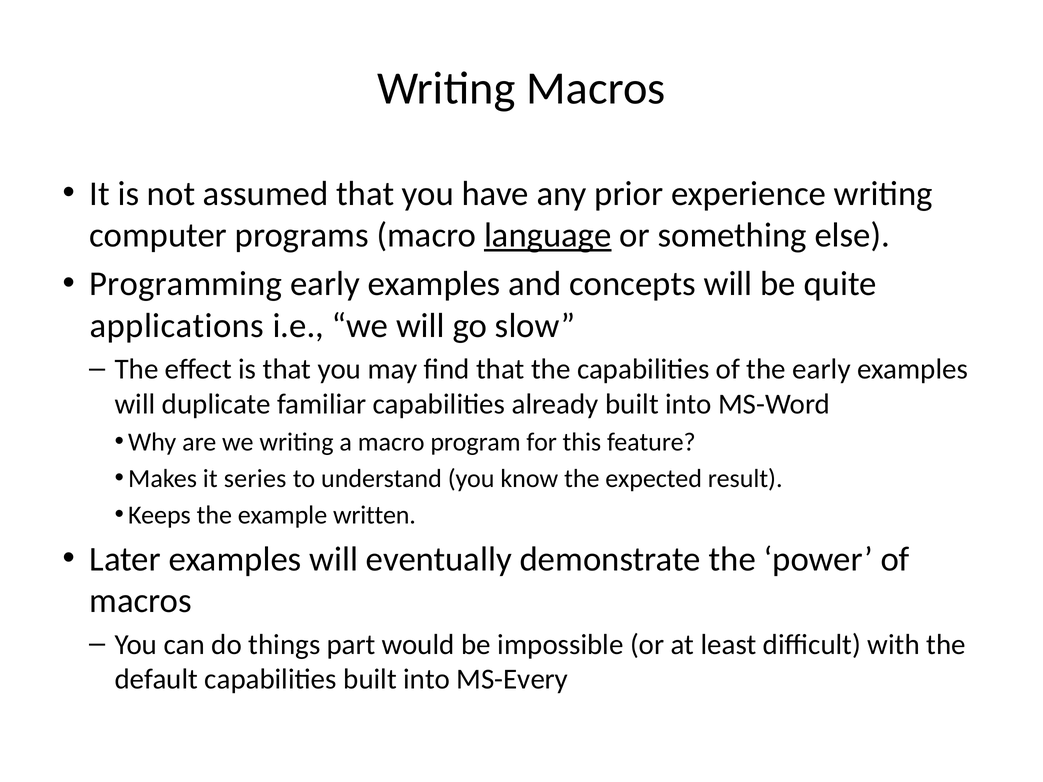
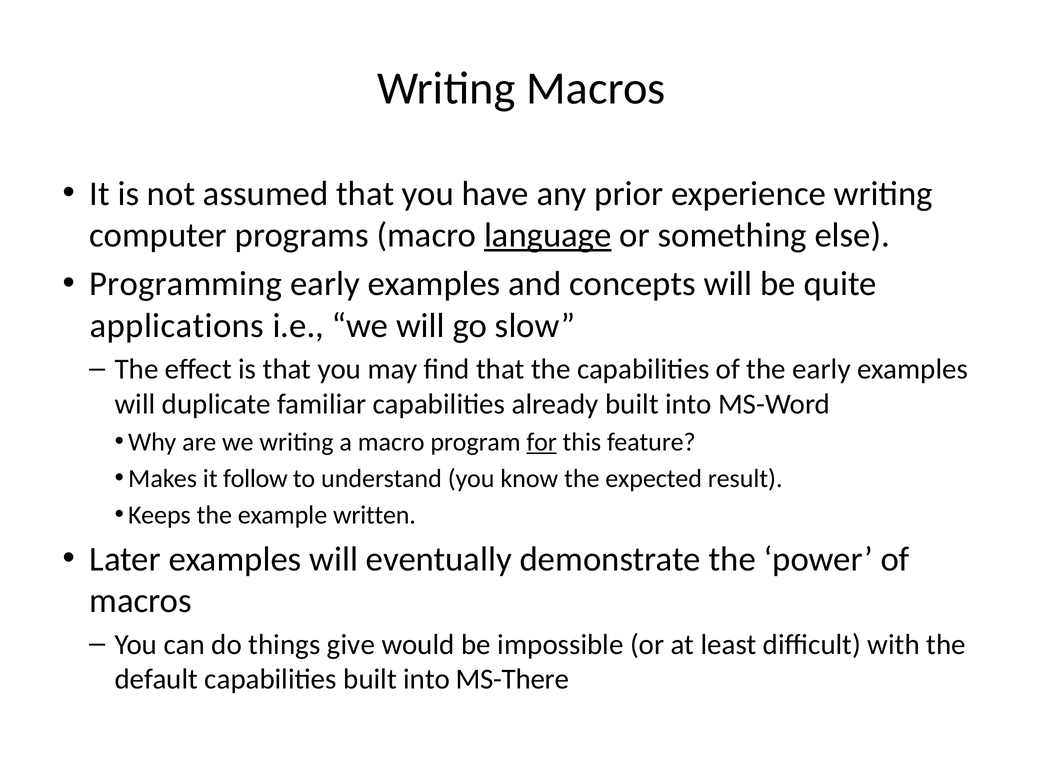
for underline: none -> present
series: series -> follow
part: part -> give
MS-Every: MS-Every -> MS-There
